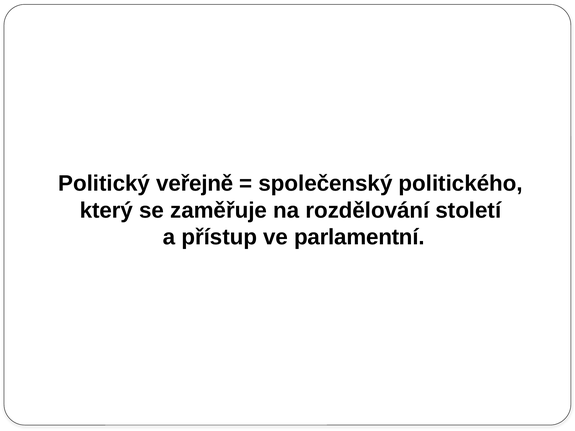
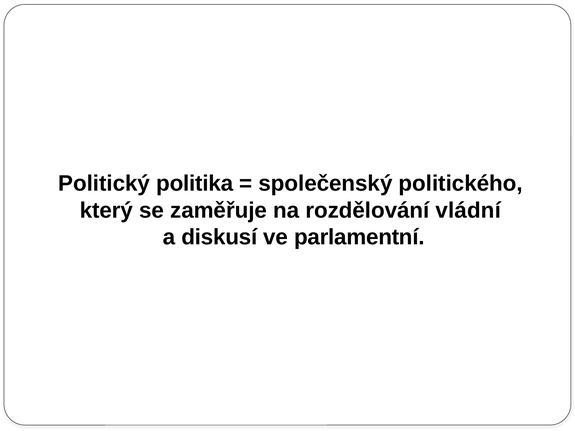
veřejně: veřejně -> politika
století: století -> vládní
přístup: přístup -> diskusí
